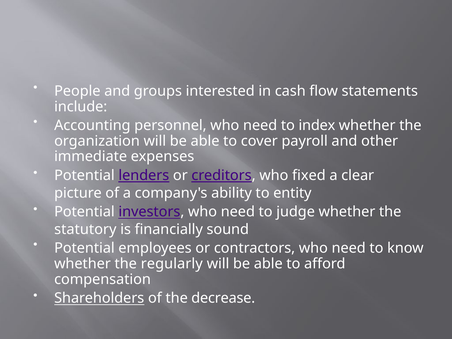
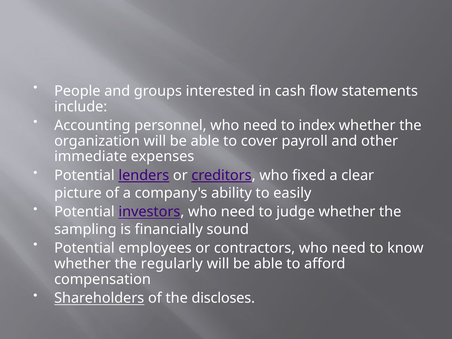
entity: entity -> easily
statutory: statutory -> sampling
decrease: decrease -> discloses
